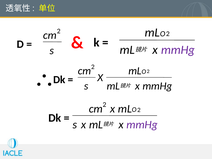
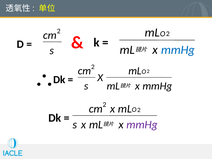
mmHg at (178, 50) colour: purple -> blue
